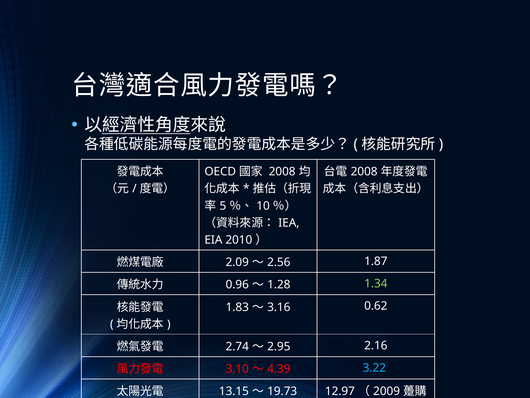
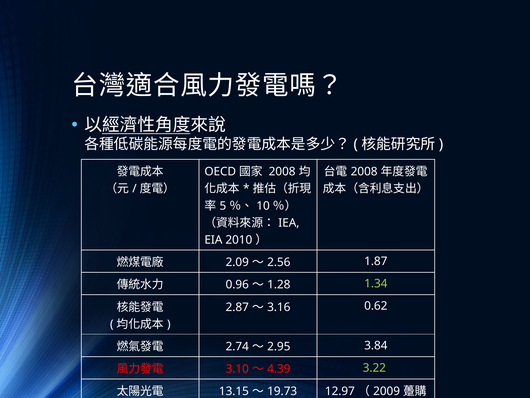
1.83: 1.83 -> 2.87
2.16: 2.16 -> 3.84
3.22 colour: light blue -> light green
